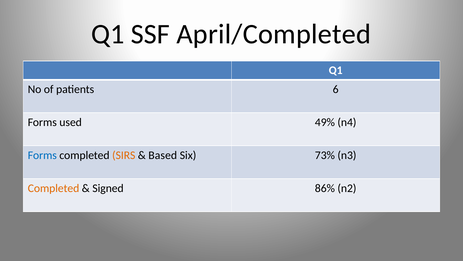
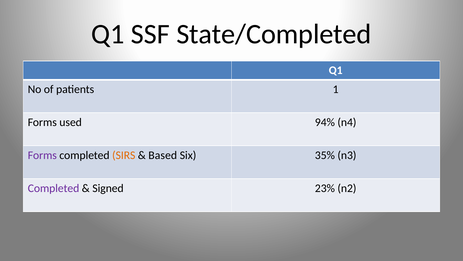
April/Completed: April/Completed -> State/Completed
6: 6 -> 1
49%: 49% -> 94%
Forms at (42, 155) colour: blue -> purple
73%: 73% -> 35%
Completed at (54, 188) colour: orange -> purple
86%: 86% -> 23%
